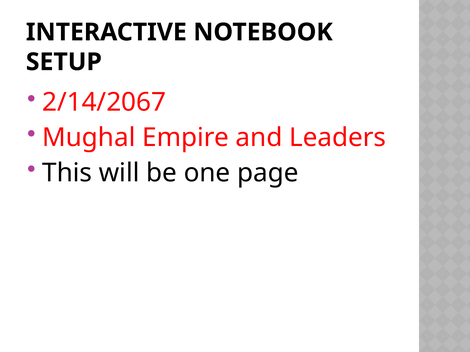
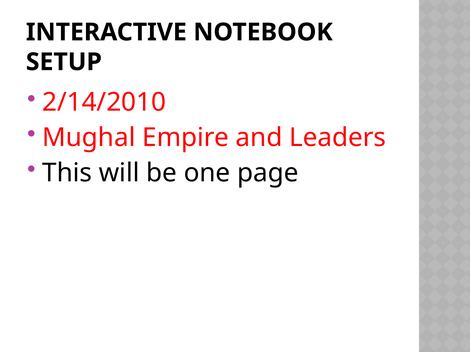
2/14/2067: 2/14/2067 -> 2/14/2010
